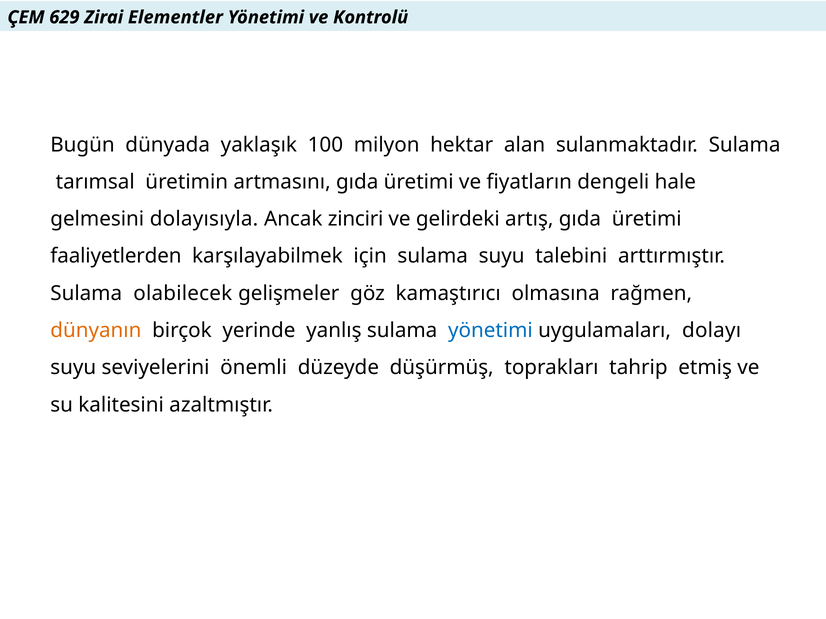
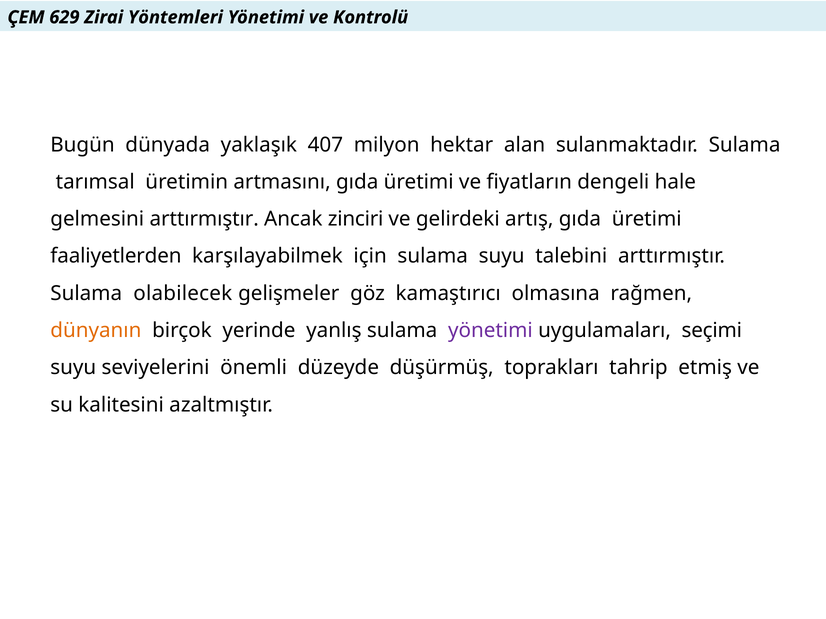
Elementler: Elementler -> Yöntemleri
100: 100 -> 407
gelmesini dolayısıyla: dolayısıyla -> arttırmıştır
yönetimi at (490, 331) colour: blue -> purple
dolayı: dolayı -> seçimi
